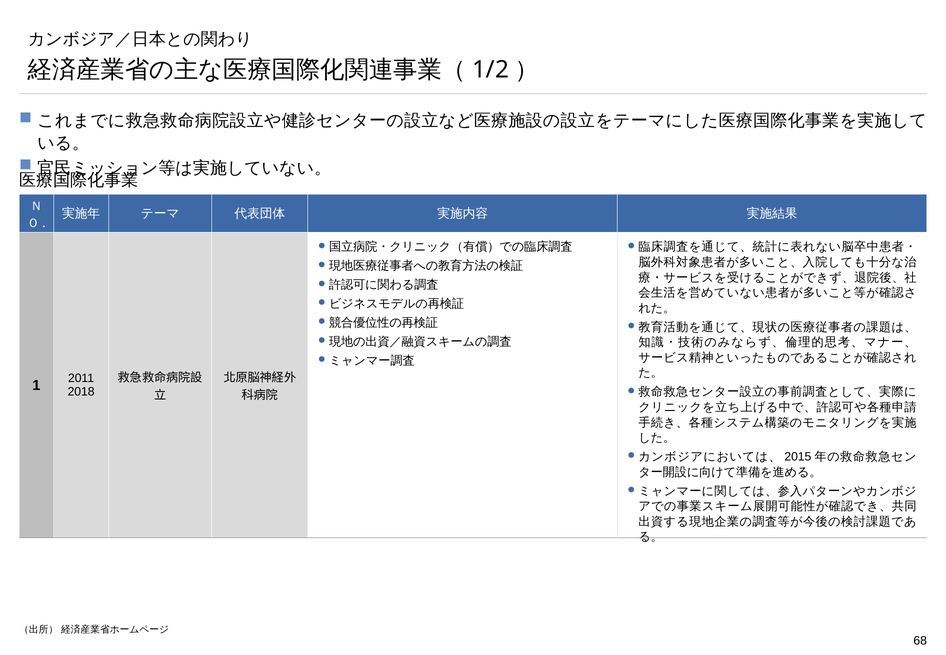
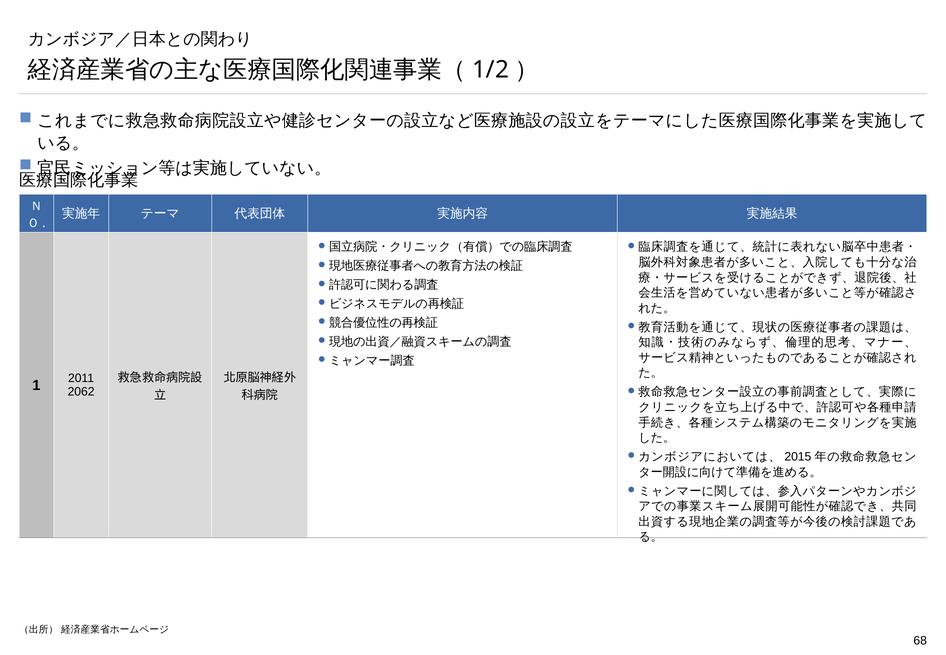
2018: 2018 -> 2062
